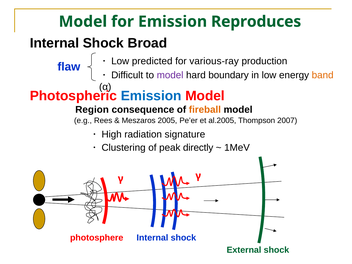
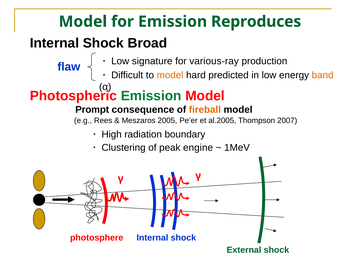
predicted: predicted -> signature
model at (170, 75) colour: purple -> orange
boundary: boundary -> predicted
Emission at (151, 96) colour: blue -> green
Region: Region -> Prompt
signature: signature -> boundary
directly: directly -> engine
